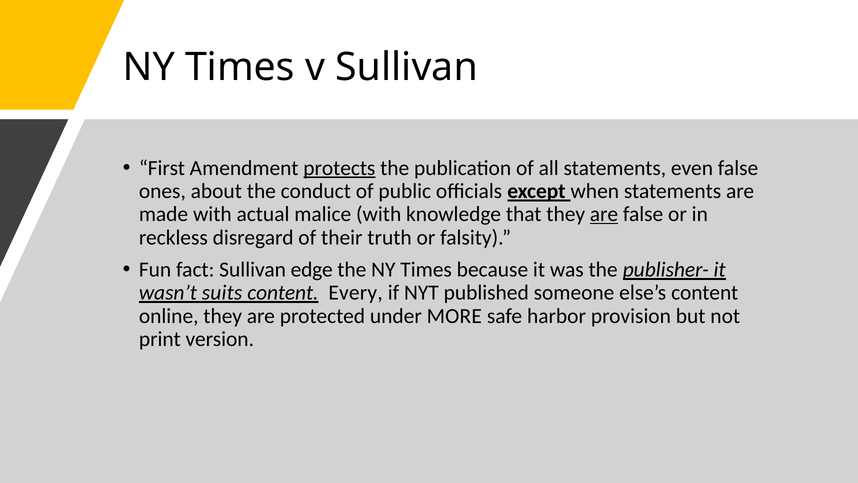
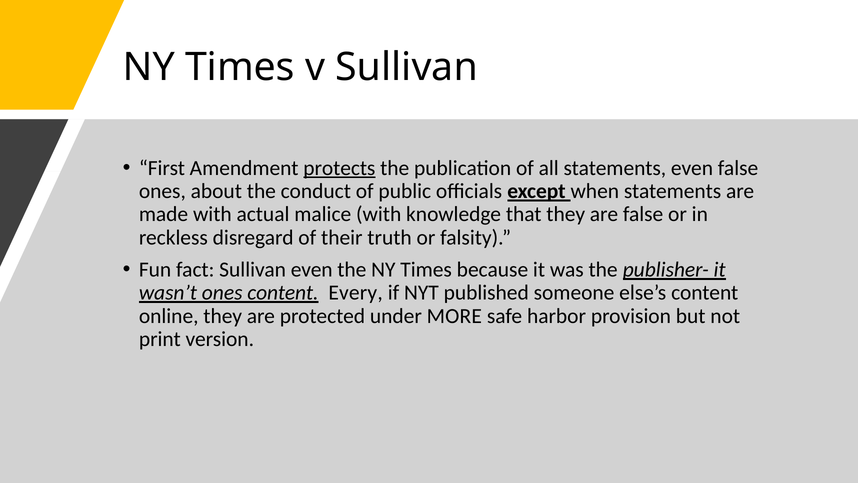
are at (604, 214) underline: present -> none
Sullivan edge: edge -> even
wasn’t suits: suits -> ones
